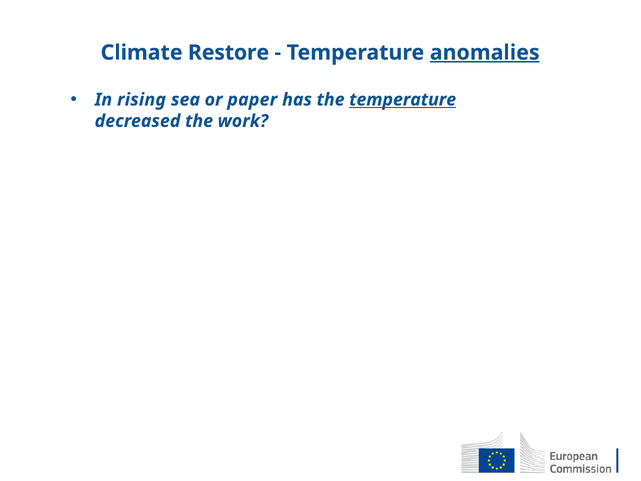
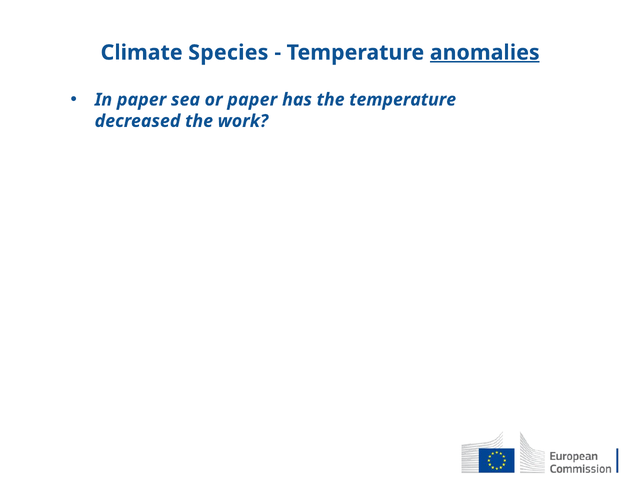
Restore: Restore -> Species
In rising: rising -> paper
temperature at (403, 100) underline: present -> none
